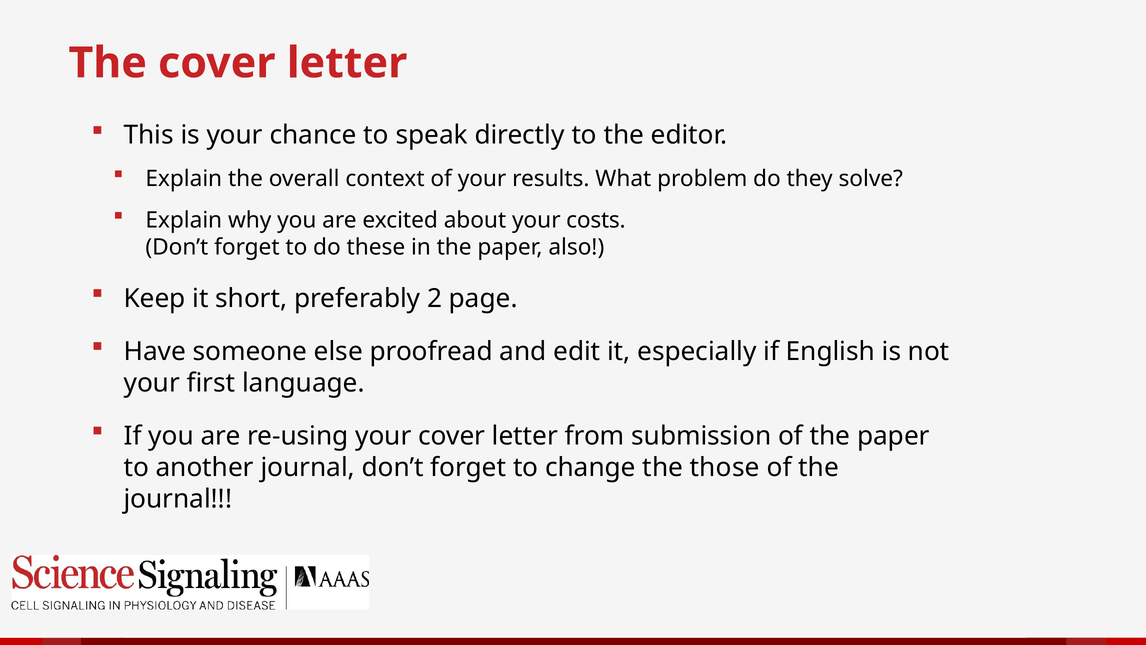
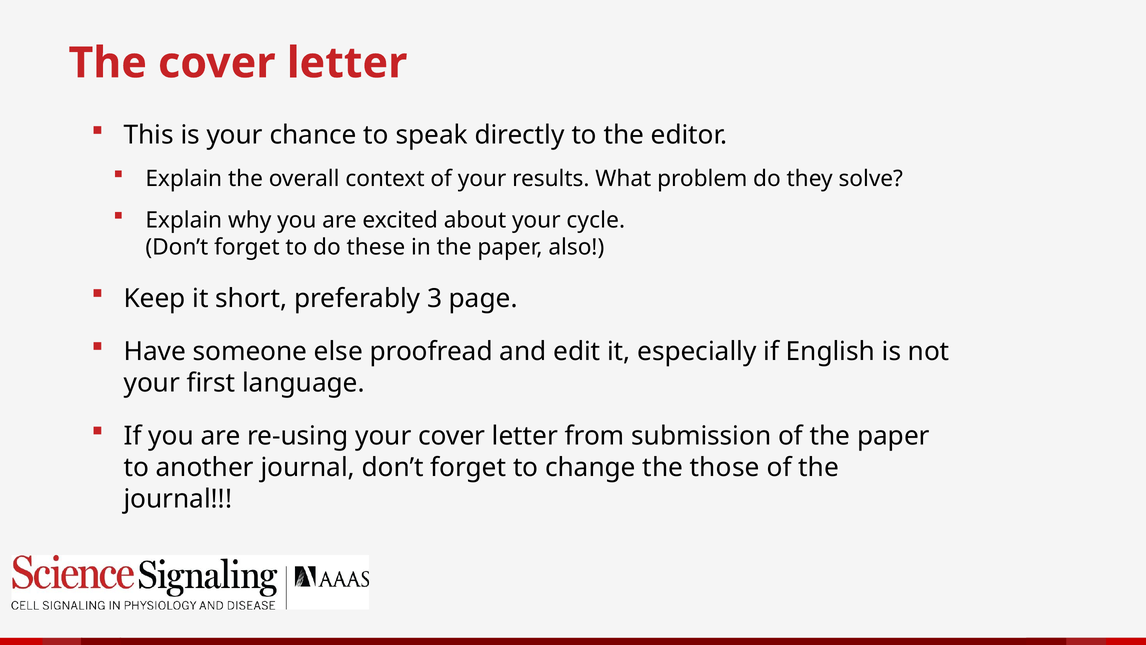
costs: costs -> cycle
2: 2 -> 3
